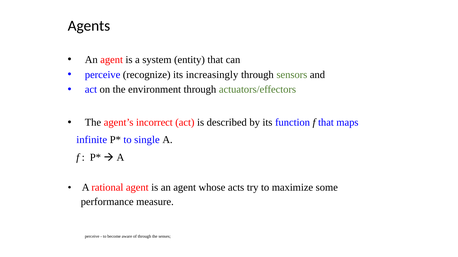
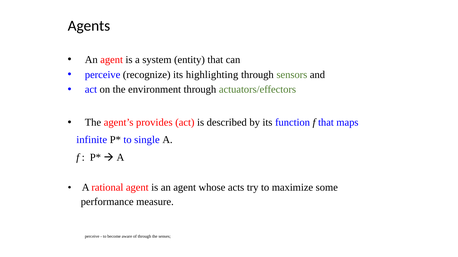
increasingly: increasingly -> highlighting
incorrect: incorrect -> provides
